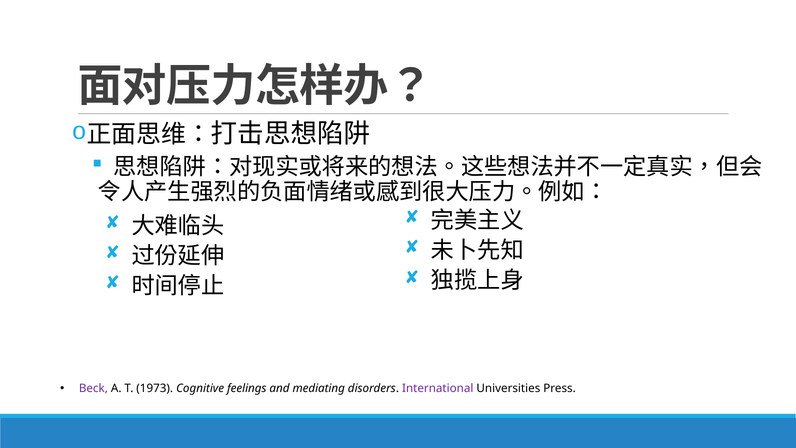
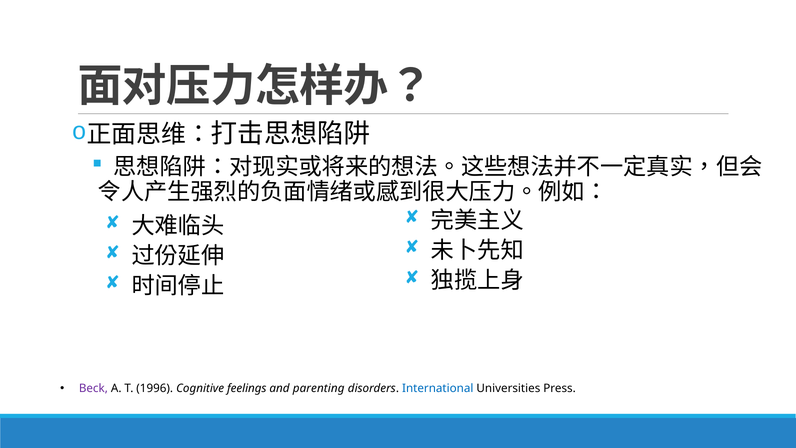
1973: 1973 -> 1996
mediating: mediating -> parenting
International colour: purple -> blue
